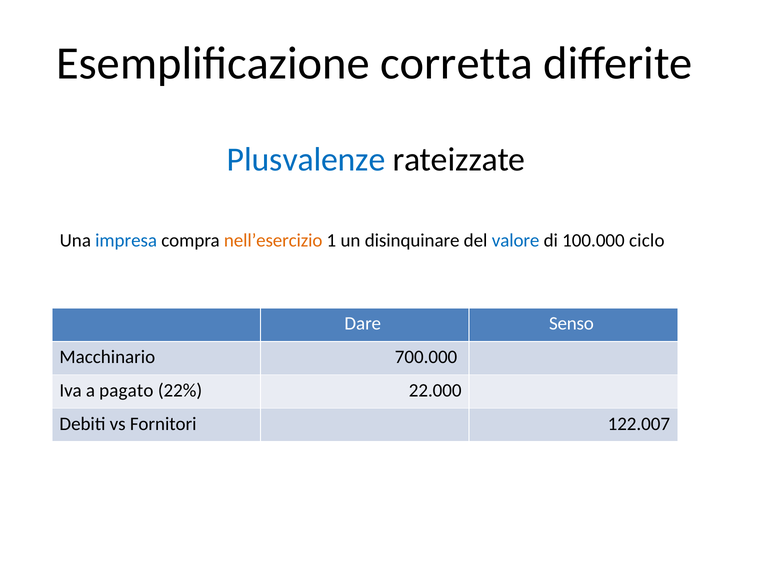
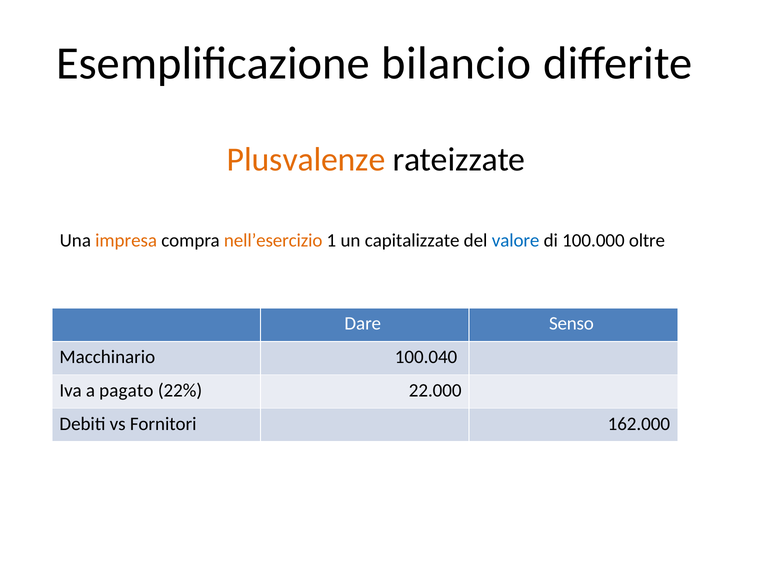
corretta: corretta -> bilancio
Plusvalenze colour: blue -> orange
impresa colour: blue -> orange
disinquinare: disinquinare -> capitalizzate
ciclo: ciclo -> oltre
700.000: 700.000 -> 100.040
122.007: 122.007 -> 162.000
